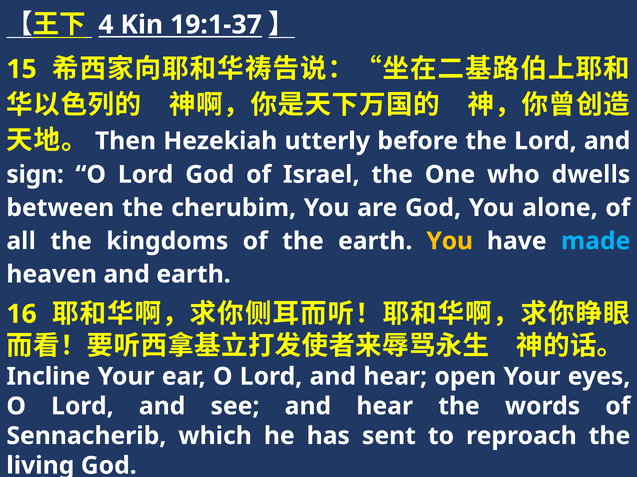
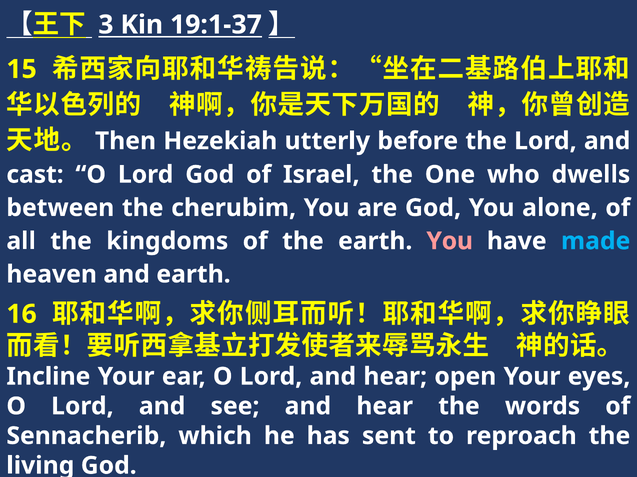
4: 4 -> 3
sign: sign -> cast
You at (450, 241) colour: yellow -> pink
